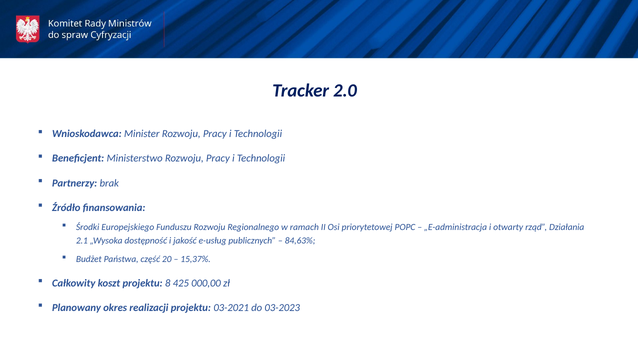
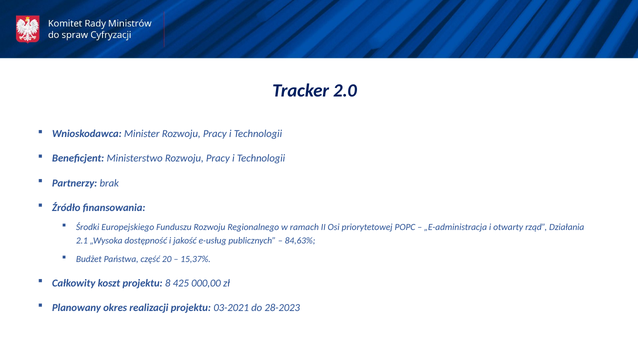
03-2023: 03-2023 -> 28-2023
